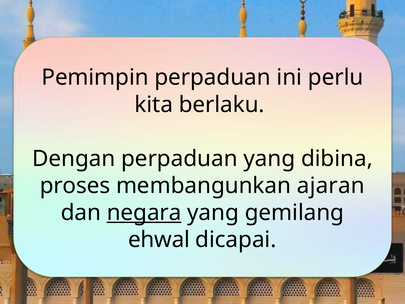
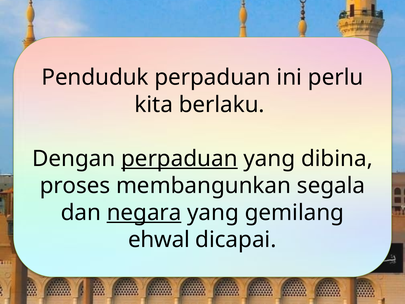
Pemimpin: Pemimpin -> Penduduk
perpaduan at (179, 158) underline: none -> present
ajaran: ajaran -> segala
